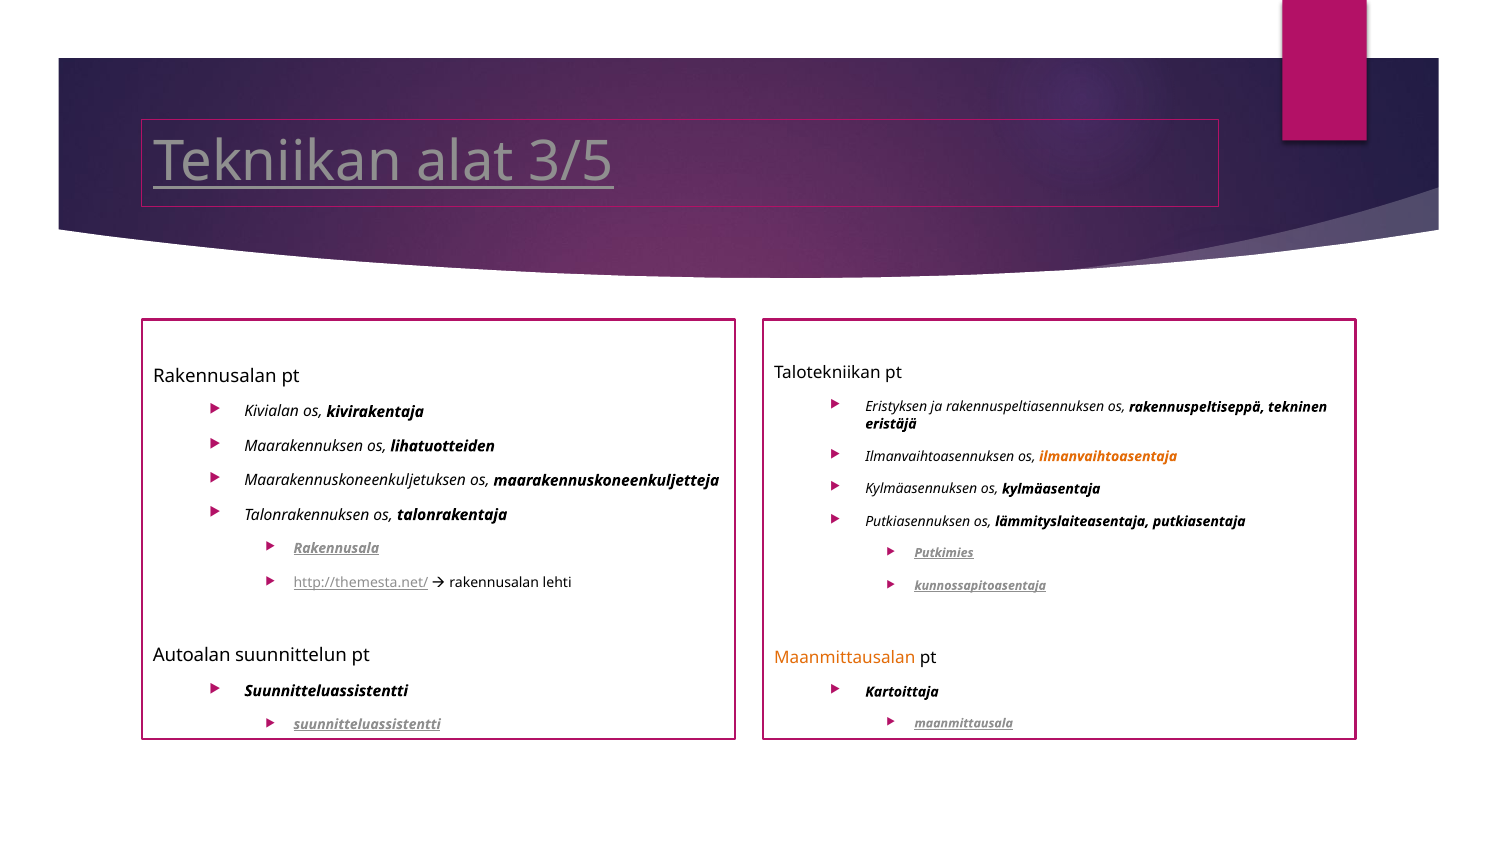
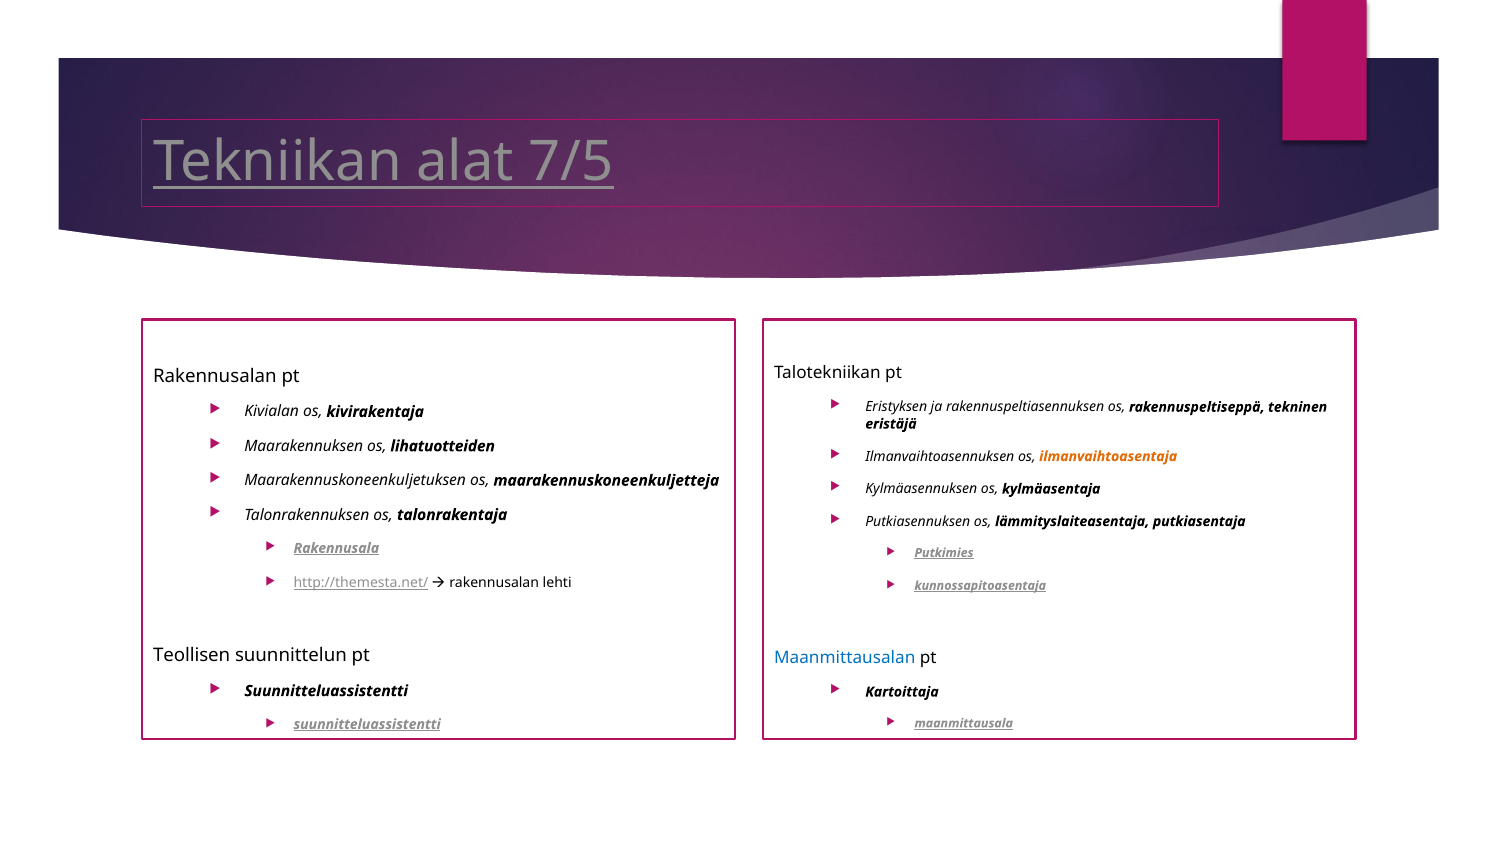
3/5: 3/5 -> 7/5
Autoalan: Autoalan -> Teollisen
Maanmittausalan colour: orange -> blue
